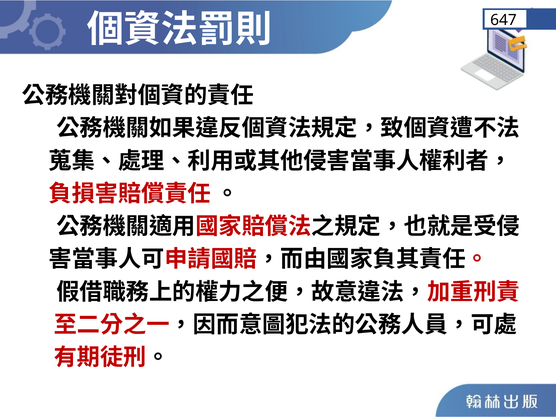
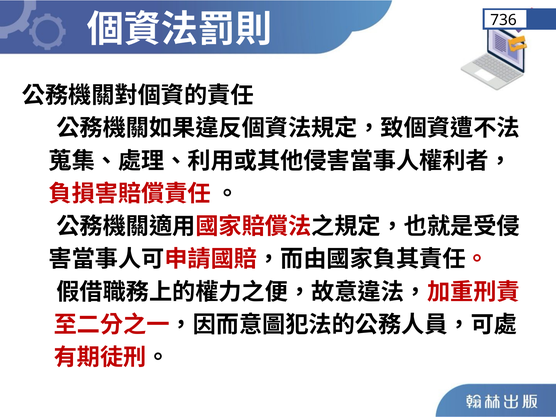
647: 647 -> 736
